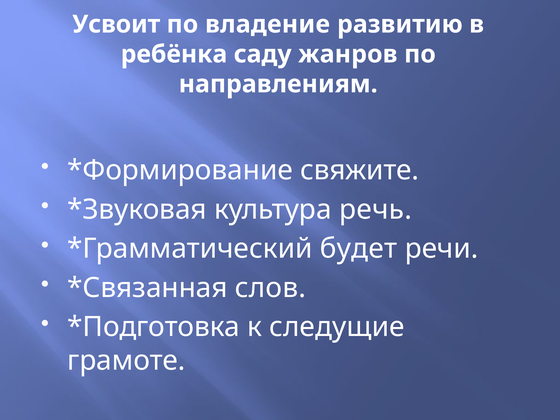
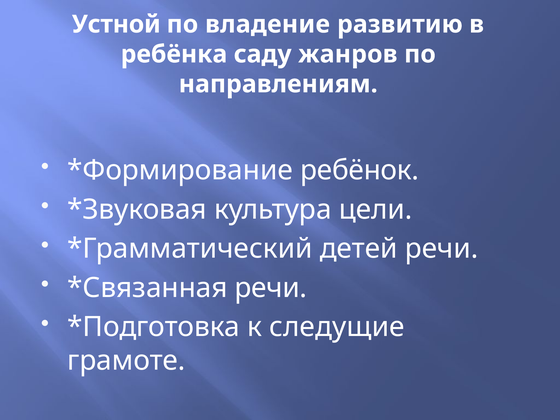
Усвоит: Усвоит -> Устной
свяжите: свяжите -> ребёнок
речь: речь -> цели
будет: будет -> детей
слов at (271, 288): слов -> речи
